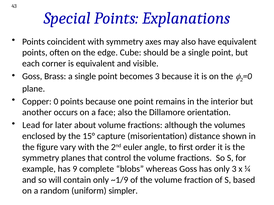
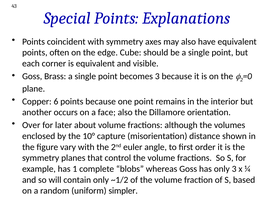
0: 0 -> 6
Lead: Lead -> Over
15°: 15° -> 10°
9: 9 -> 1
~1/9: ~1/9 -> ~1/2
